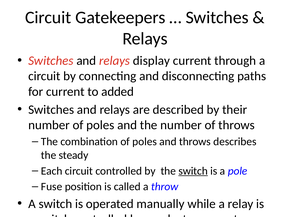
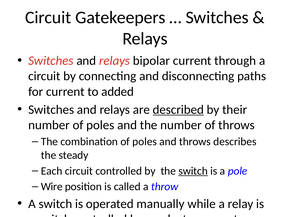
display: display -> bipolar
described underline: none -> present
Fuse: Fuse -> Wire
